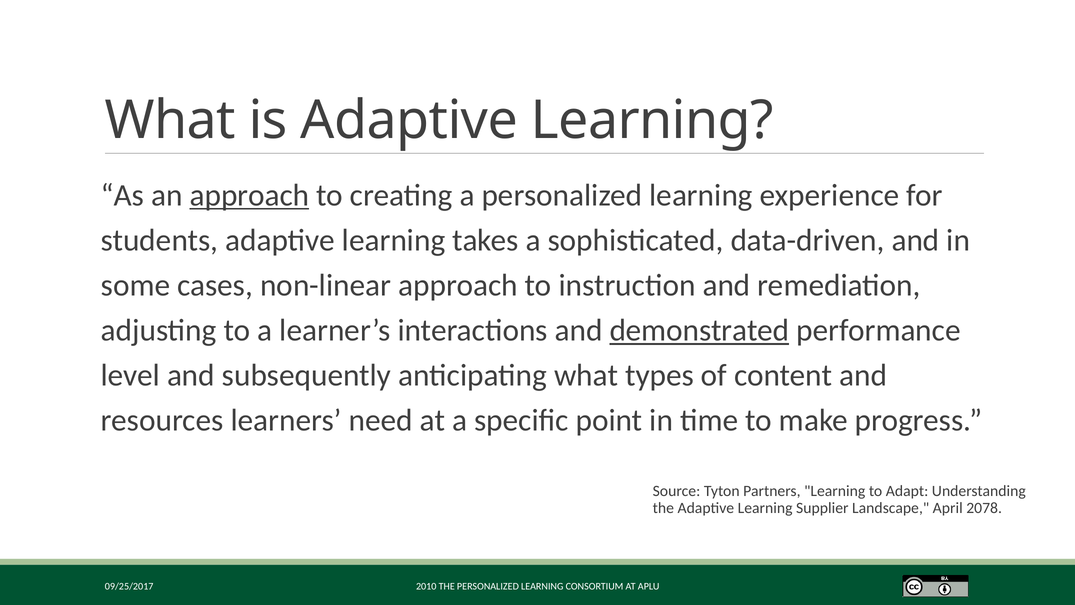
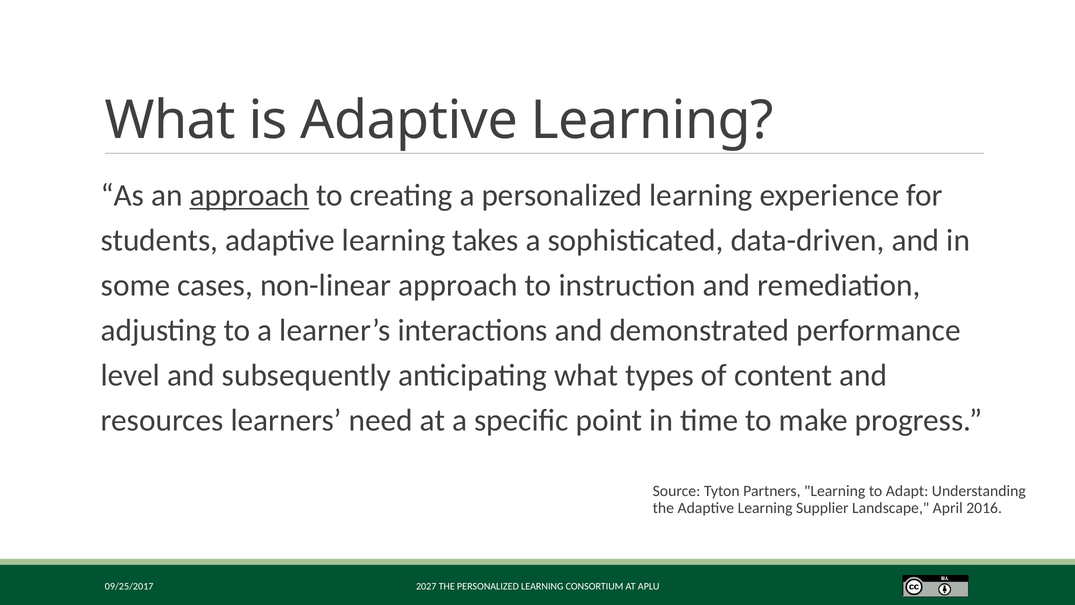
demonstrated underline: present -> none
2078: 2078 -> 2016
2010: 2010 -> 2027
